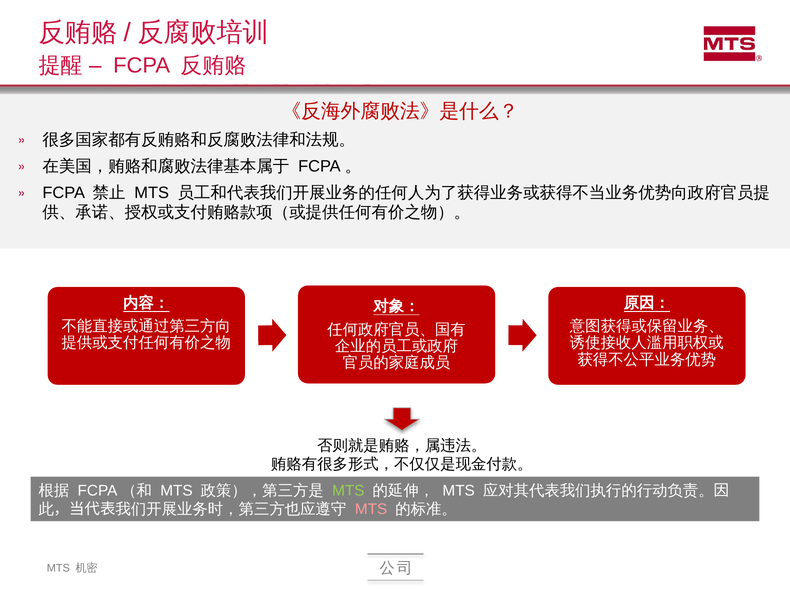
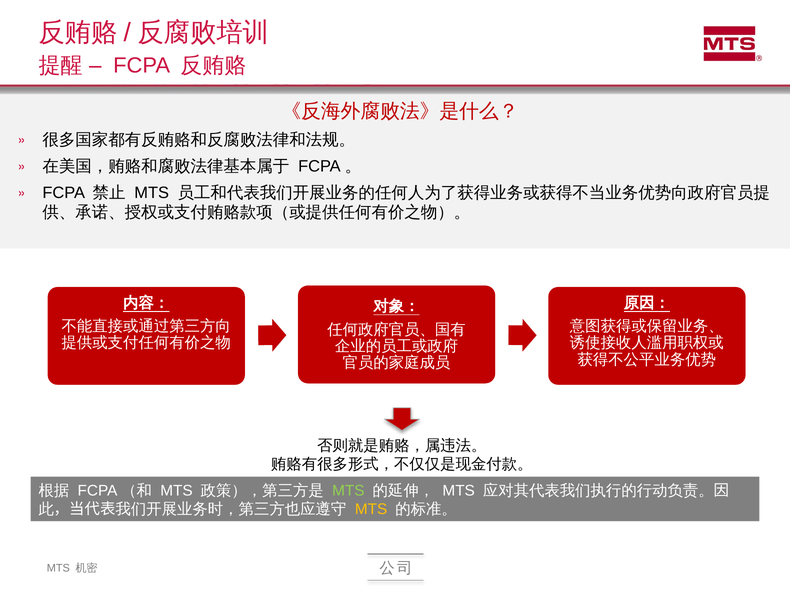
MTS at (371, 510) colour: pink -> yellow
